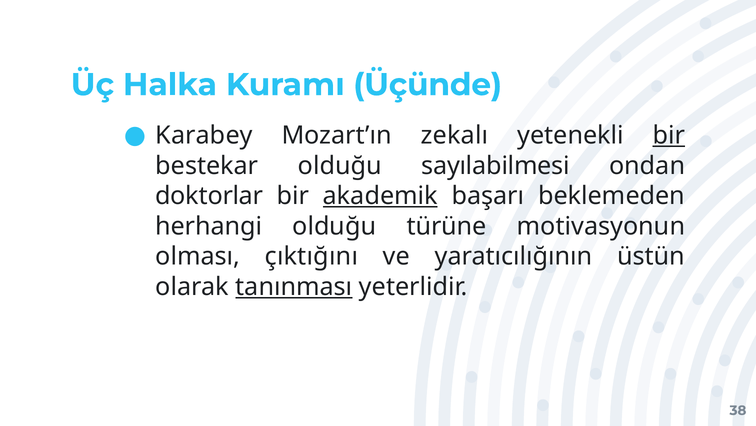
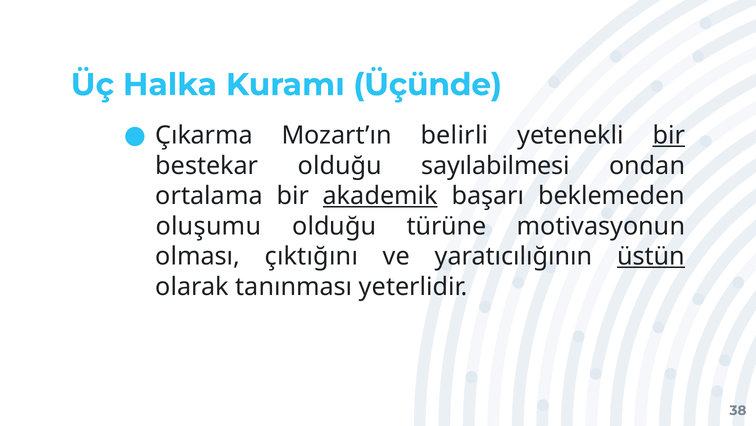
Karabey: Karabey -> Çıkarma
zekalı: zekalı -> belirli
doktorlar: doktorlar -> ortalama
herhangi: herhangi -> oluşumu
üstün underline: none -> present
tanınması underline: present -> none
